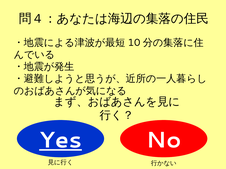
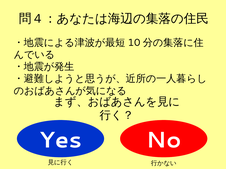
Yes underline: present -> none
